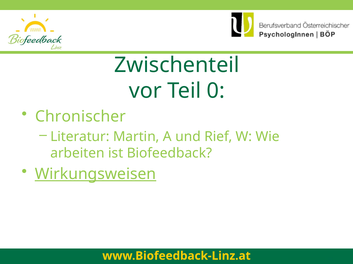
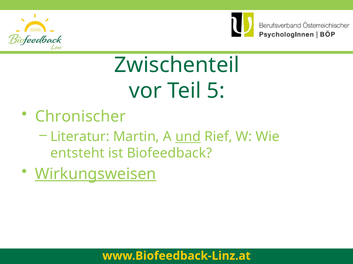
0: 0 -> 5
und underline: none -> present
arbeiten: arbeiten -> entsteht
